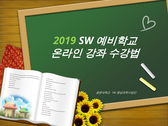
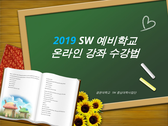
2019 colour: light green -> light blue
